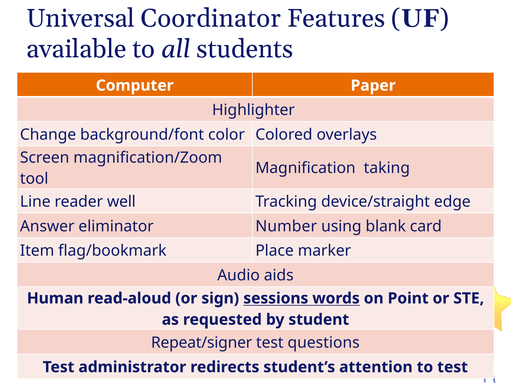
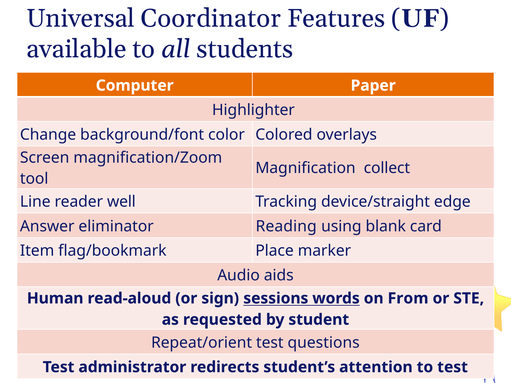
taking: taking -> collect
Number: Number -> Reading
Point: Point -> From
Repeat/signer: Repeat/signer -> Repeat/orient
